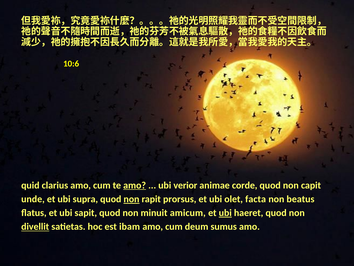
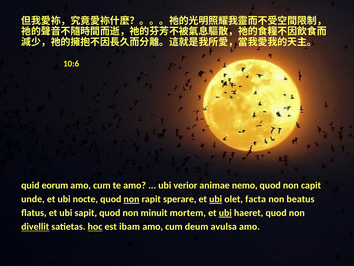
clarius: clarius -> eorum
amo at (135, 185) underline: present -> none
corde: corde -> nemo
supra: supra -> nocte
prorsus: prorsus -> sperare
ubi at (216, 199) underline: none -> present
amicum: amicum -> mortem
hoc underline: none -> present
sumus: sumus -> avulsa
